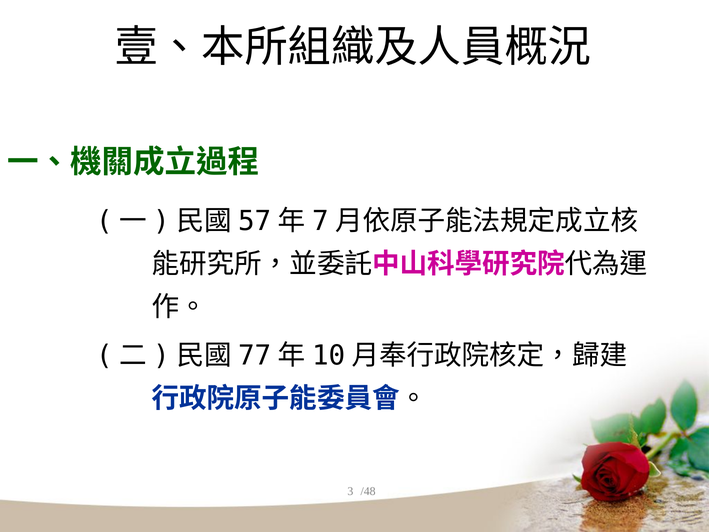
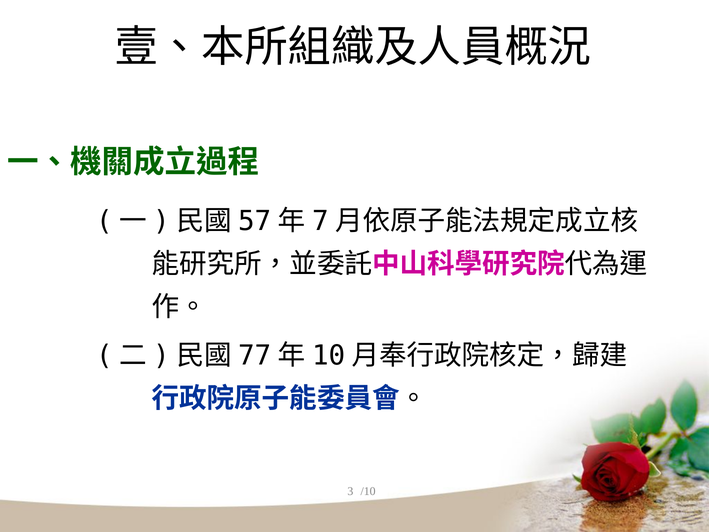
/48: /48 -> /10
